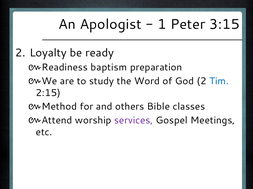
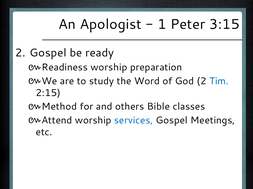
2 Loyalty: Loyalty -> Gospel
Readiness baptism: baptism -> worship
services colour: purple -> blue
